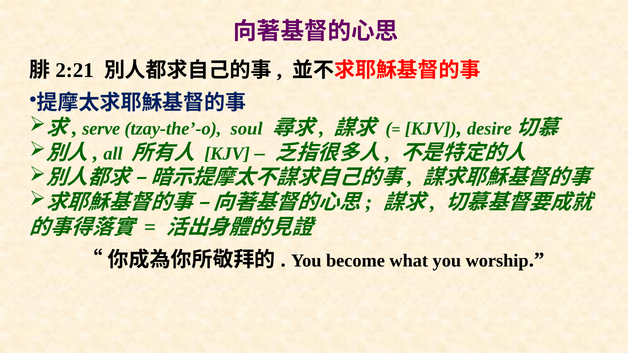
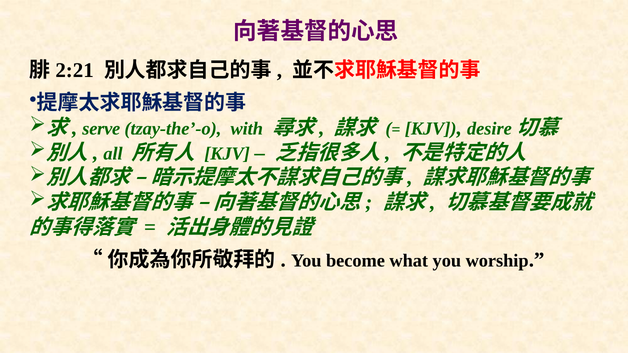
soul: soul -> with
